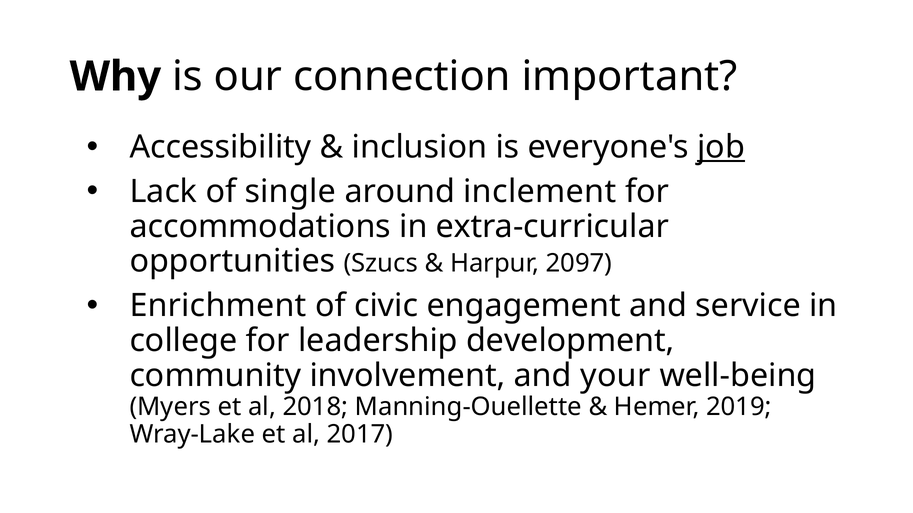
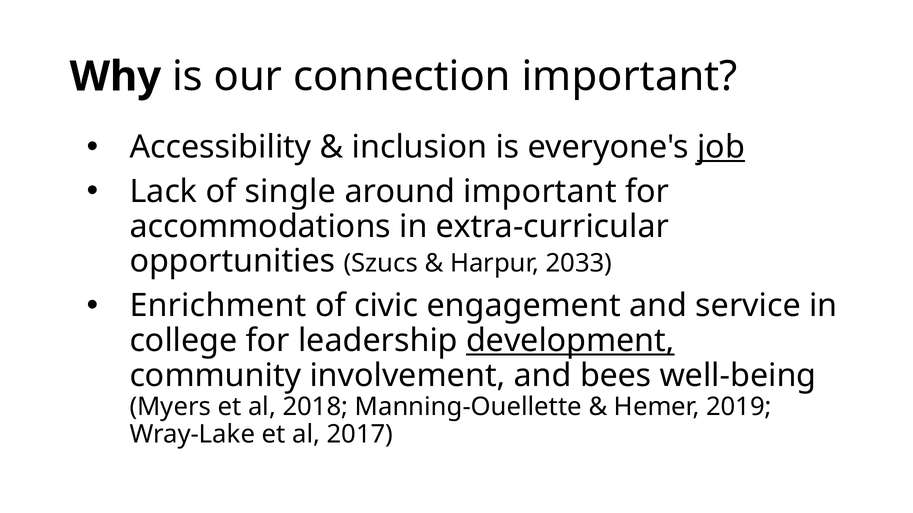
around inclement: inclement -> important
2097: 2097 -> 2033
development underline: none -> present
your: your -> bees
